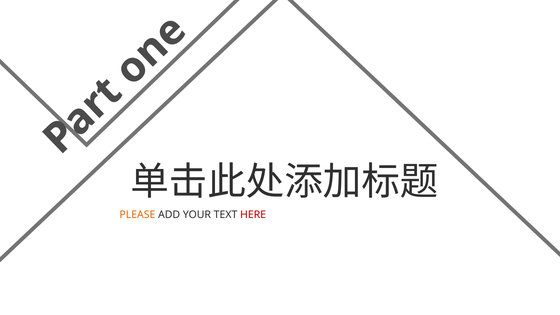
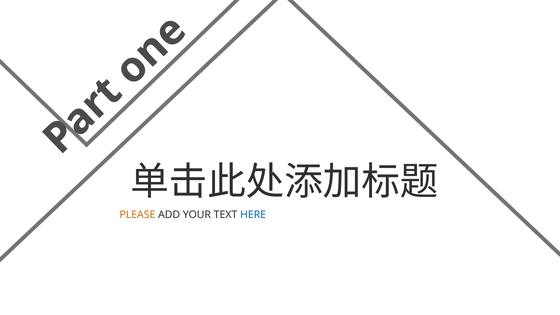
HERE colour: red -> blue
